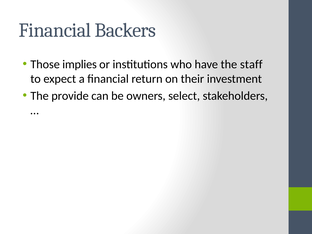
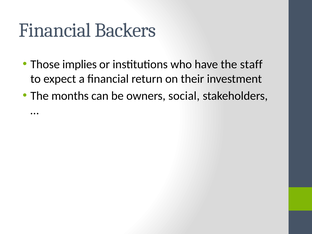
provide: provide -> months
select: select -> social
